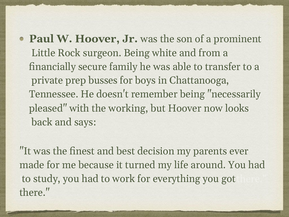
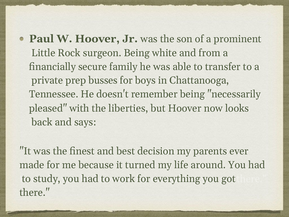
working: working -> liberties
